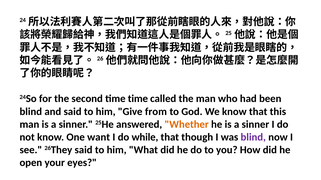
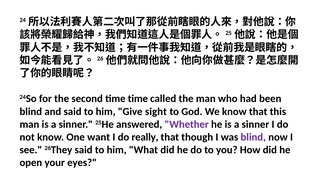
from: from -> sight
Whether colour: orange -> purple
while: while -> really
